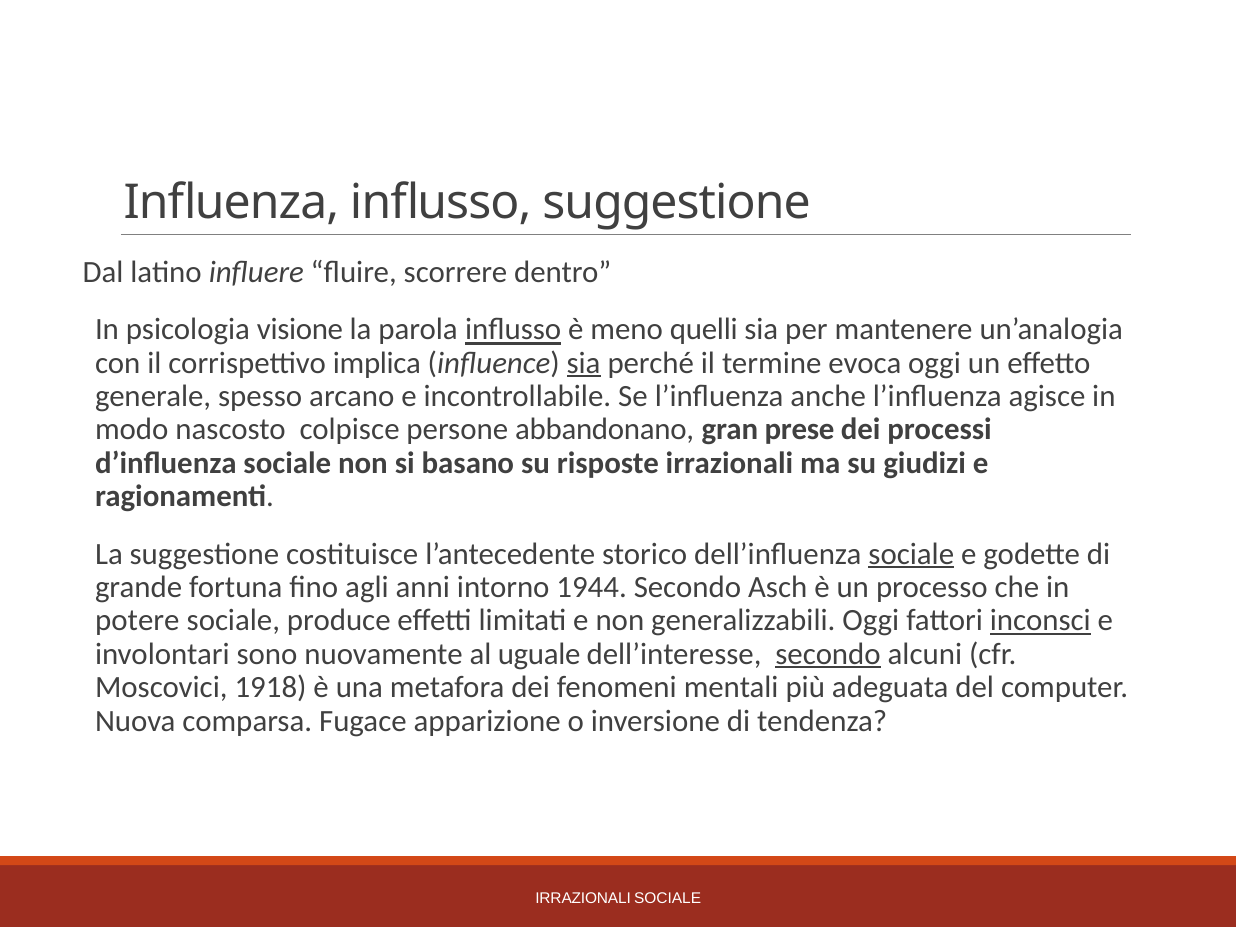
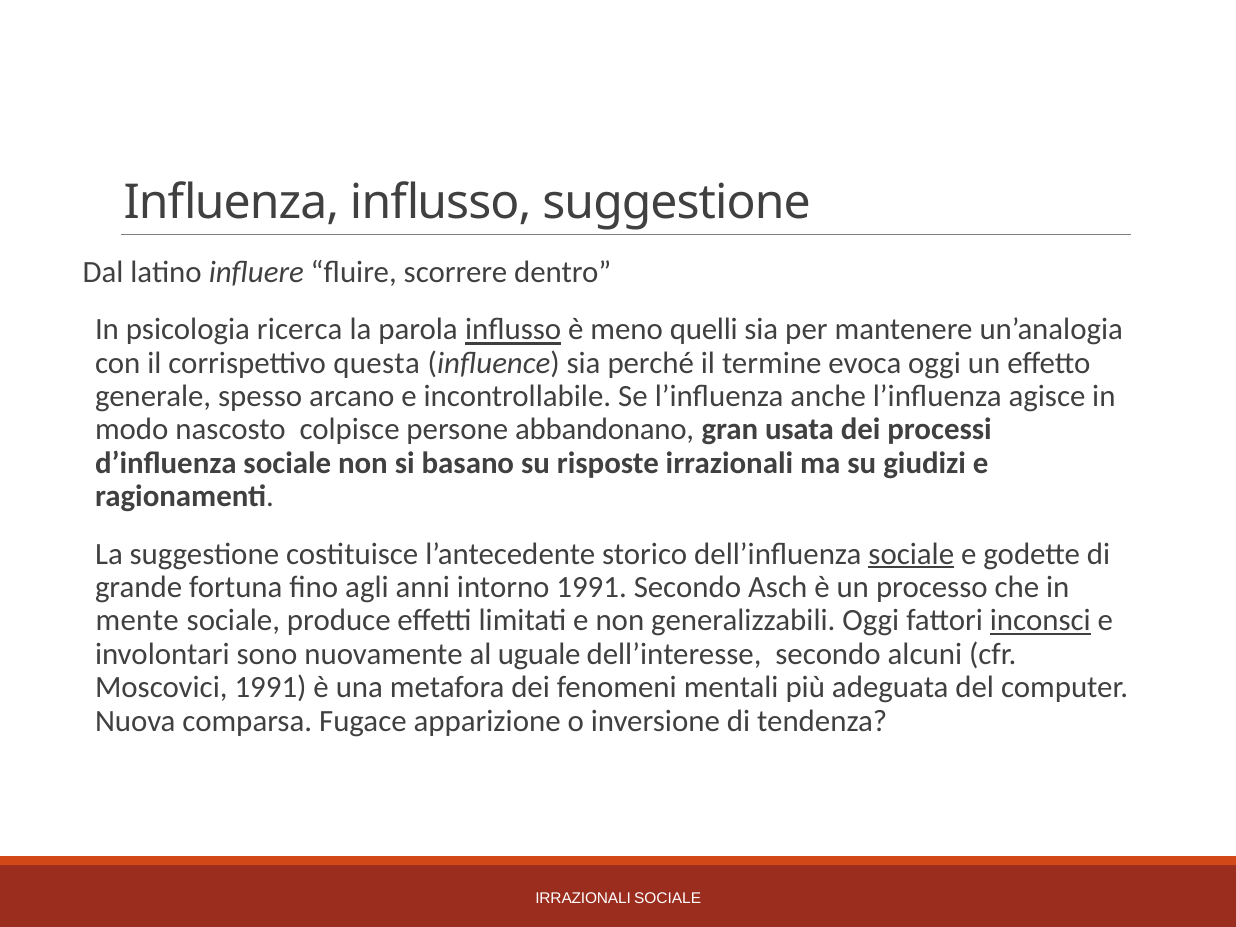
visione: visione -> ricerca
implica: implica -> questa
sia at (584, 363) underline: present -> none
prese: prese -> usata
intorno 1944: 1944 -> 1991
potere: potere -> mente
secondo at (828, 654) underline: present -> none
Moscovici 1918: 1918 -> 1991
